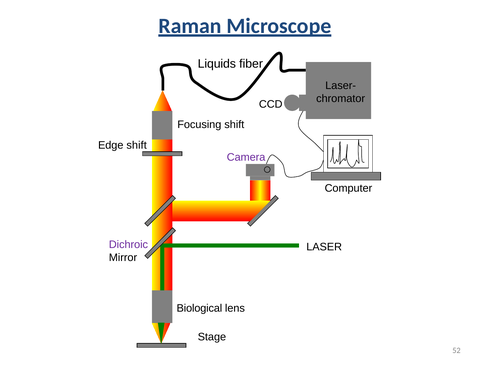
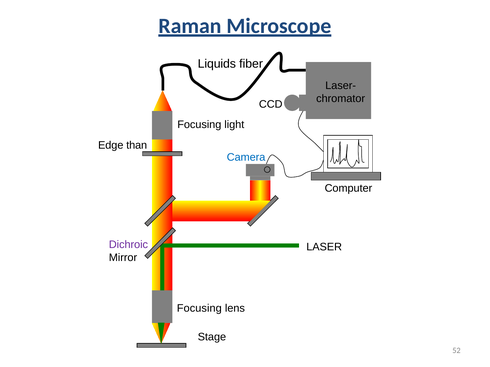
Focusing shift: shift -> light
Edge shift: shift -> than
Camera colour: purple -> blue
Biological at (199, 309): Biological -> Focusing
